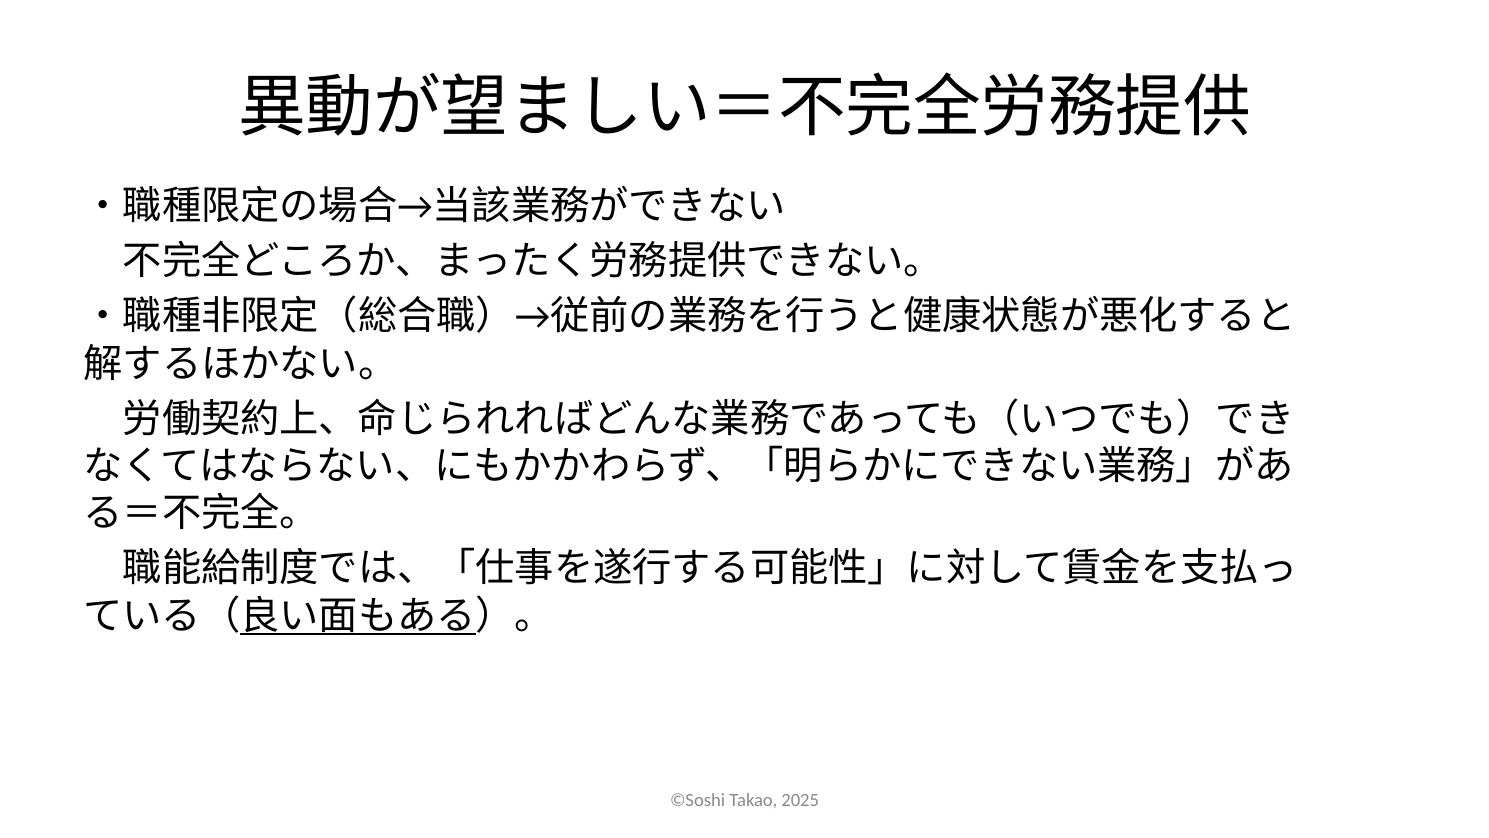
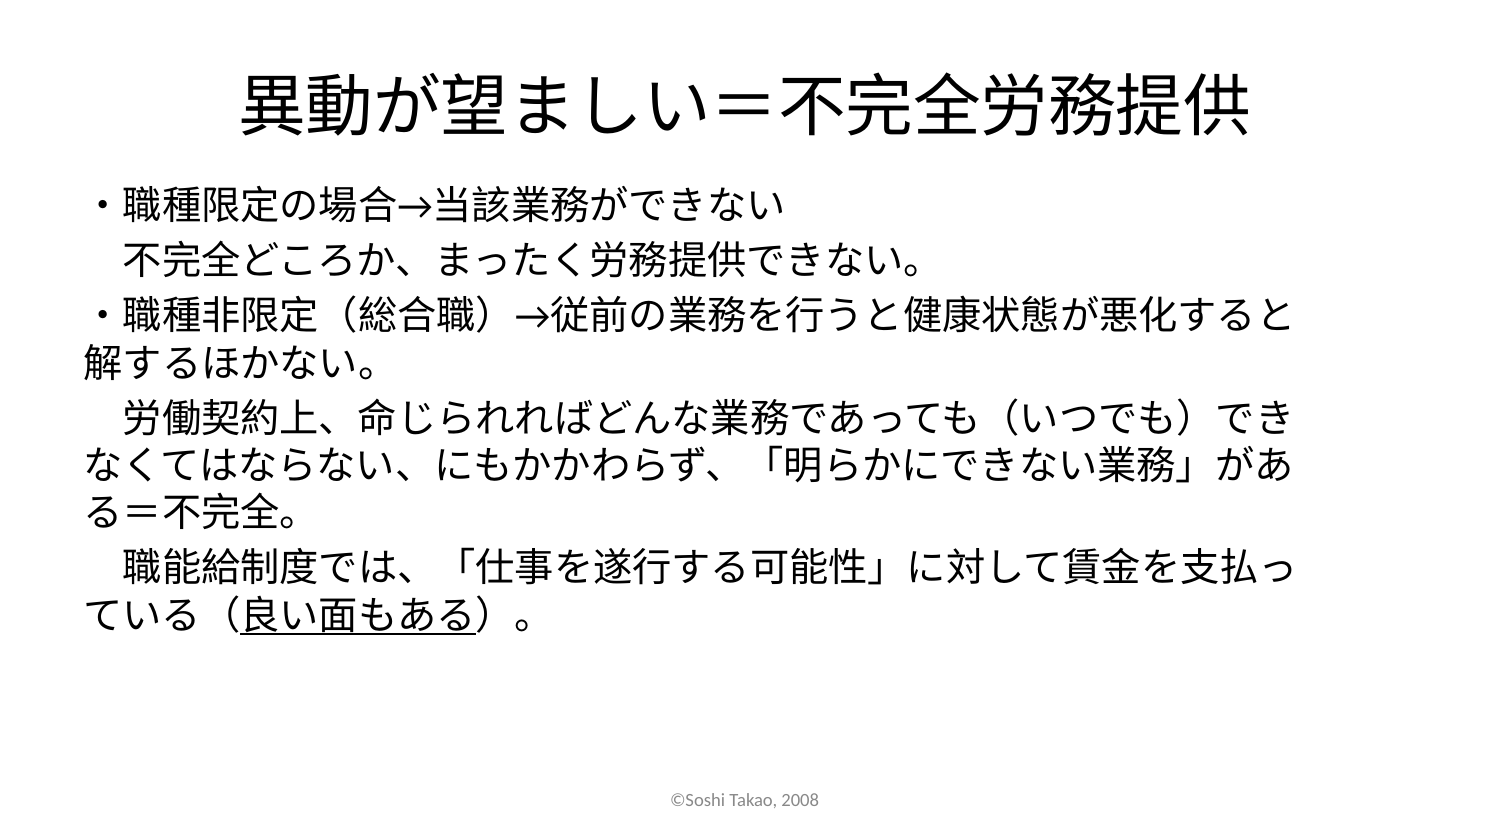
2025: 2025 -> 2008
